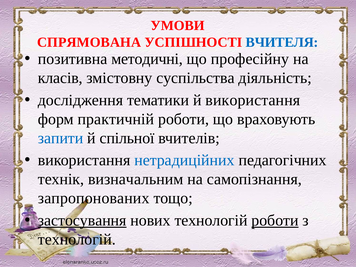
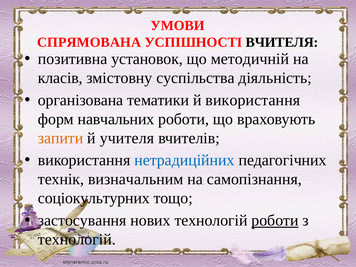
ВЧИТЕЛЯ colour: blue -> black
методичні: методичні -> установок
професійну: професійну -> методичній
дослідження: дослідження -> організована
практичній: практичній -> навчальних
запити colour: blue -> orange
спільної: спільної -> учителя
запропонованих: запропонованих -> соціокультурних
застосування underline: present -> none
